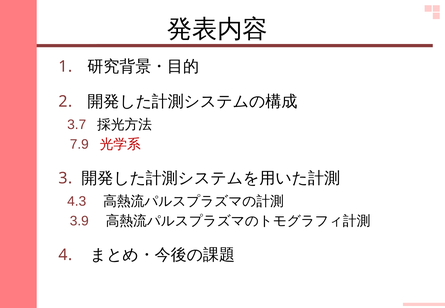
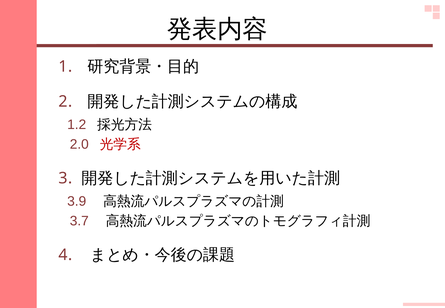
3.7: 3.7 -> 1.2
7.9: 7.9 -> 2.0
4.3: 4.3 -> 3.9
3.9: 3.9 -> 3.7
